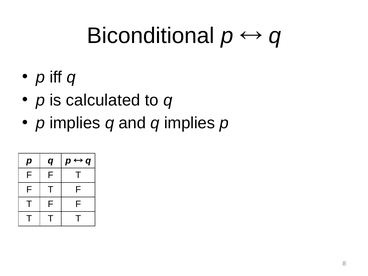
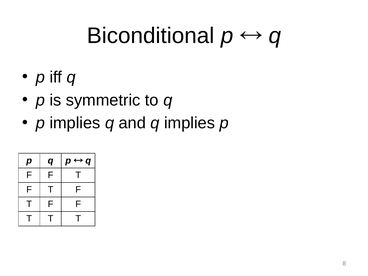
calculated: calculated -> symmetric
